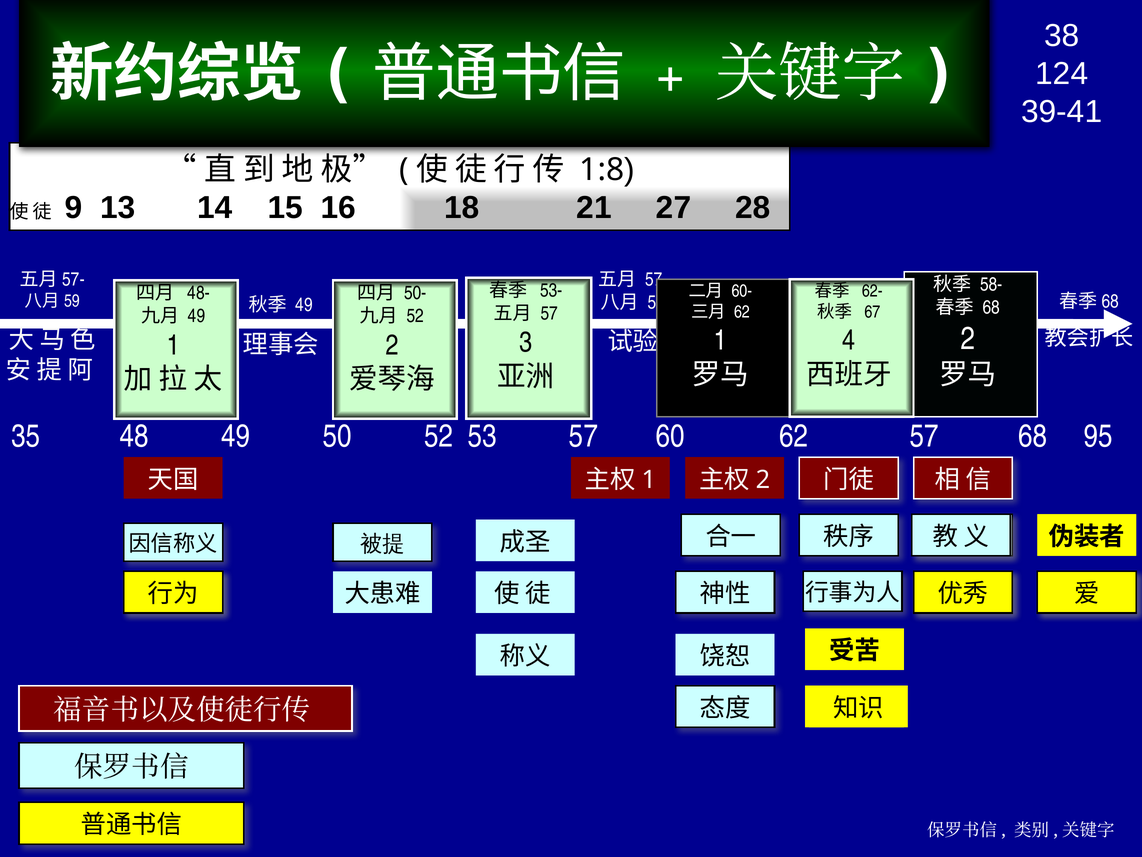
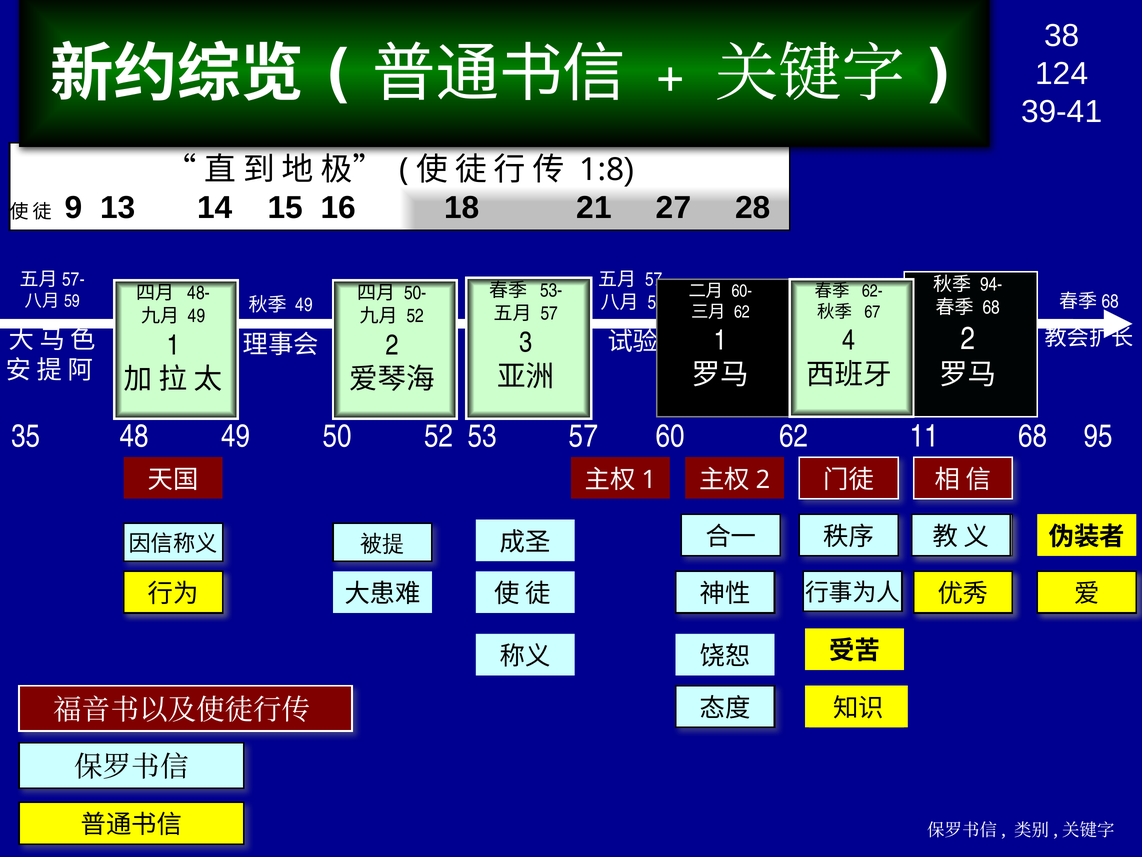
58-: 58- -> 94-
62 57: 57 -> 11
